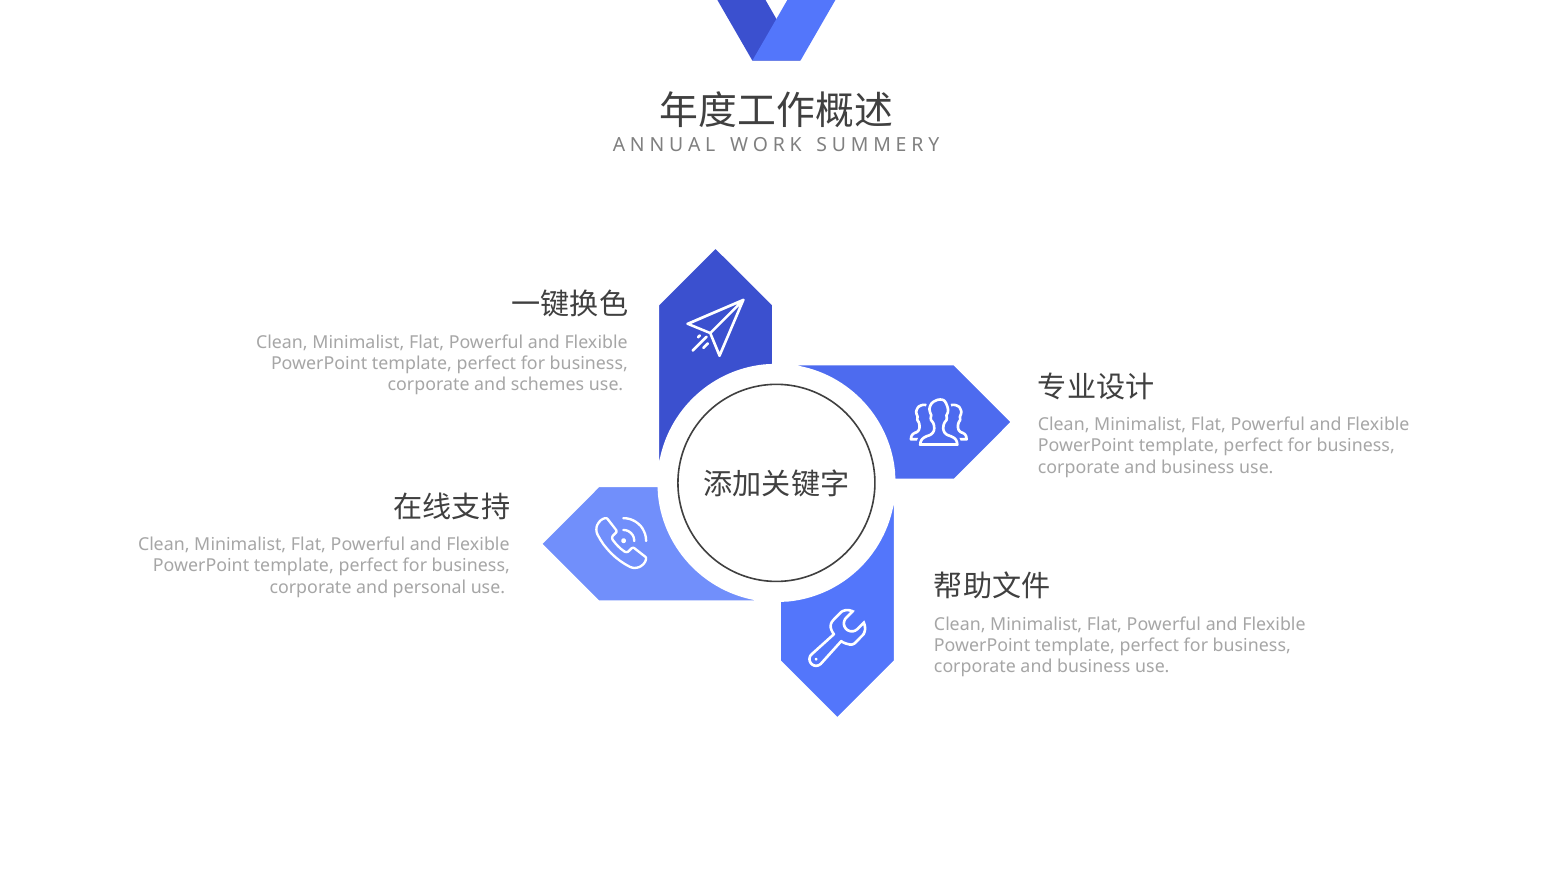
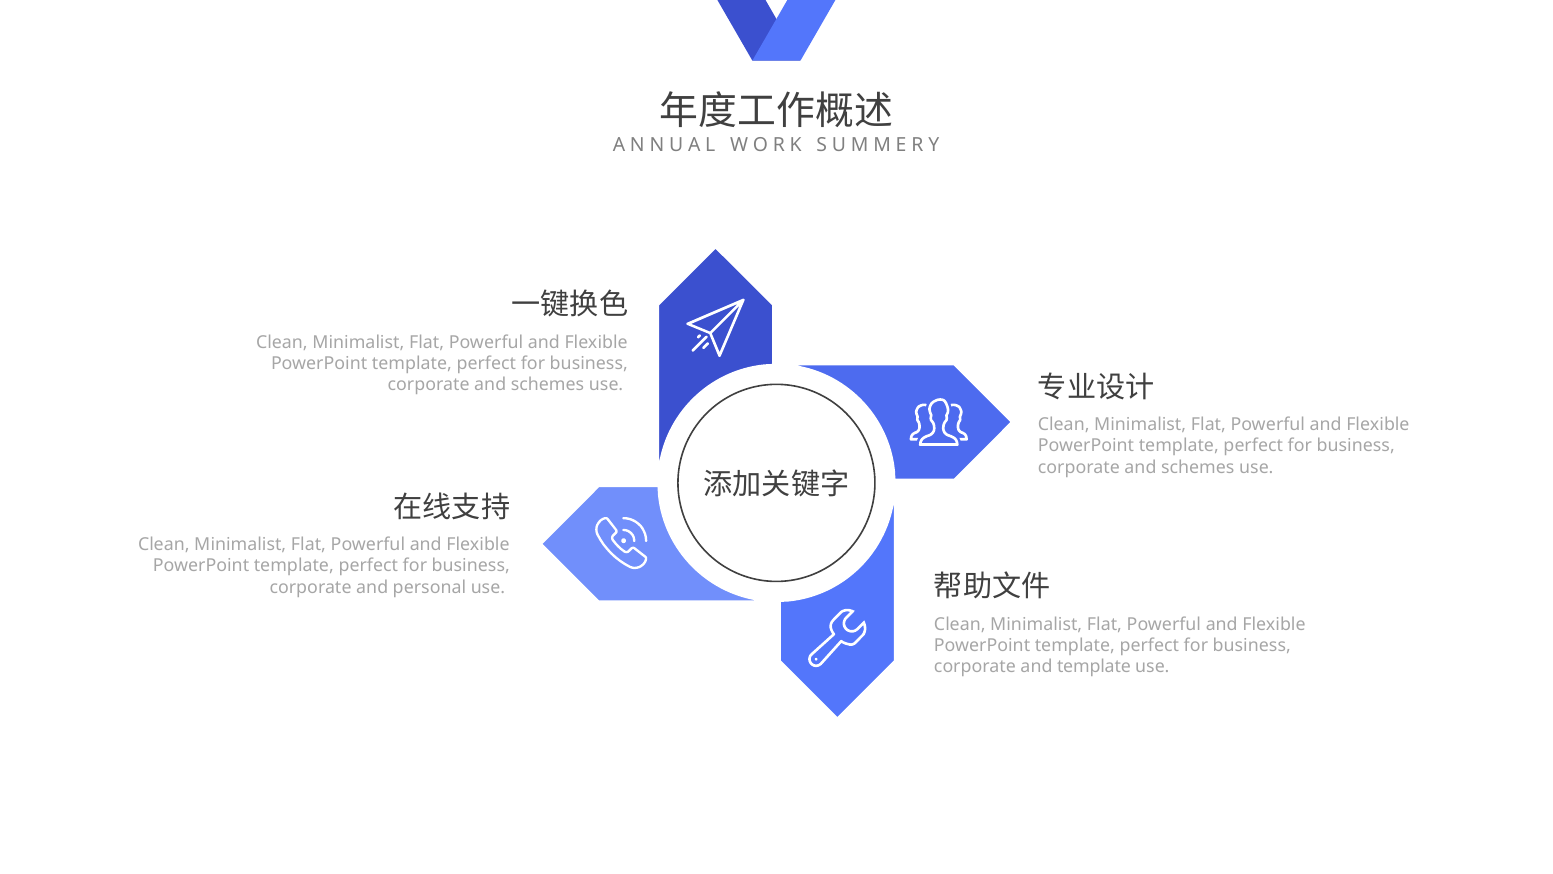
business at (1198, 467): business -> schemes
business at (1094, 667): business -> template
